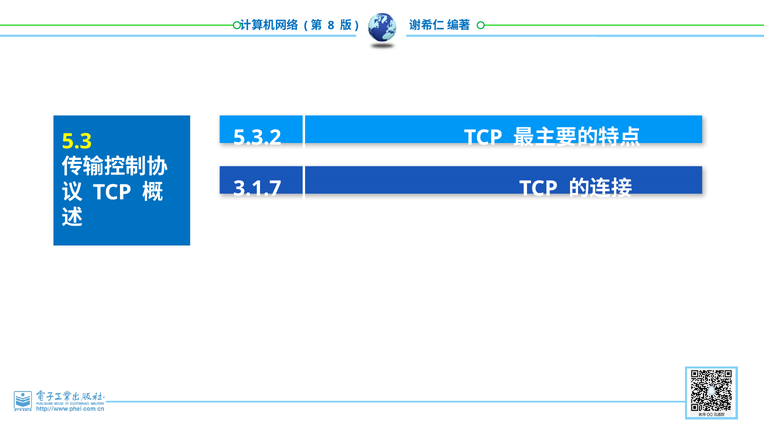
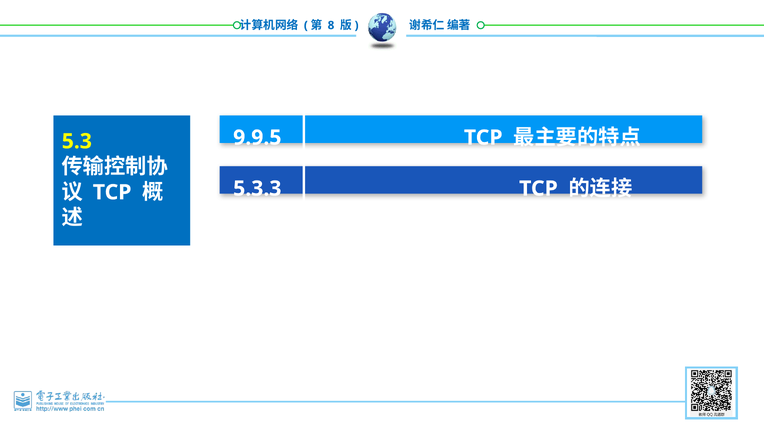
5.3.2: 5.3.2 -> 9.9.5
3.1.7: 3.1.7 -> 5.3.3
